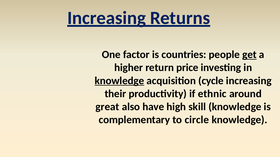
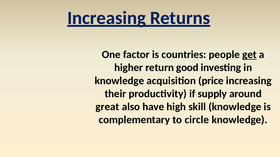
price: price -> good
knowledge at (119, 81) underline: present -> none
cycle: cycle -> price
ethnic: ethnic -> supply
